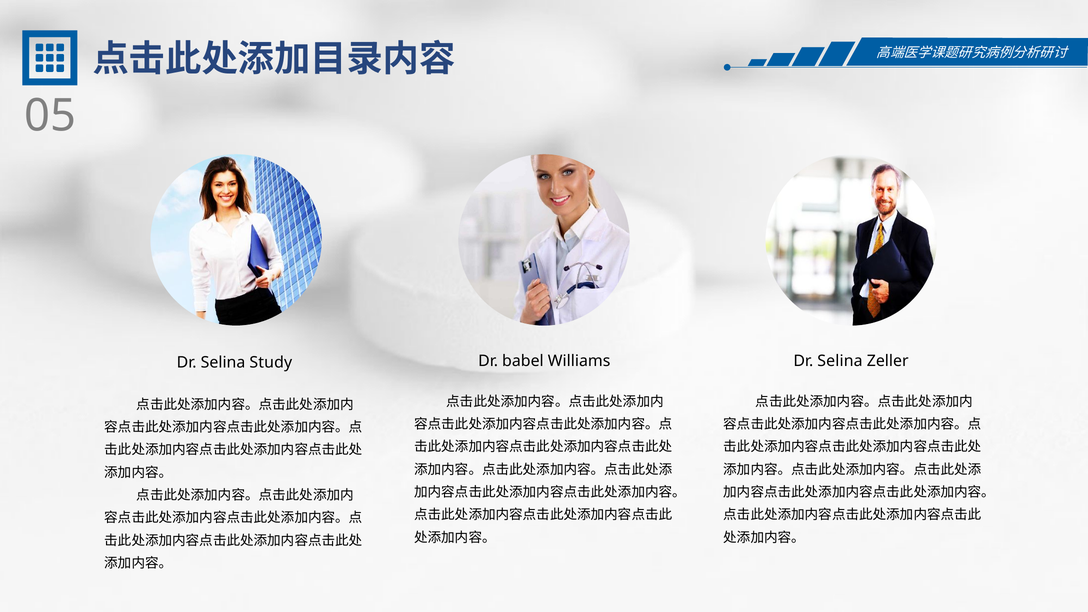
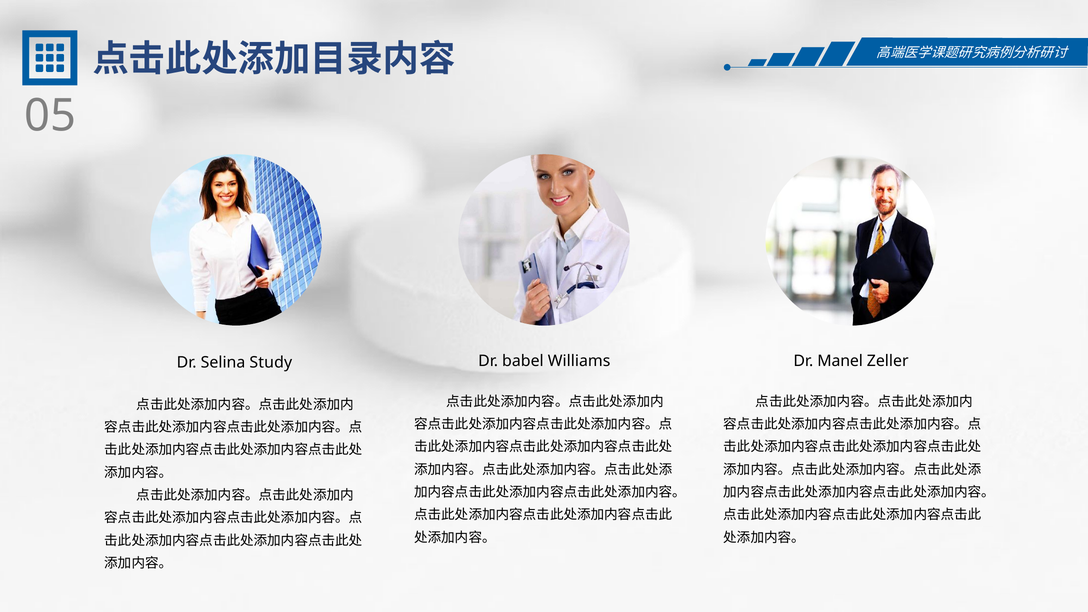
Selina at (840, 361): Selina -> Manel
